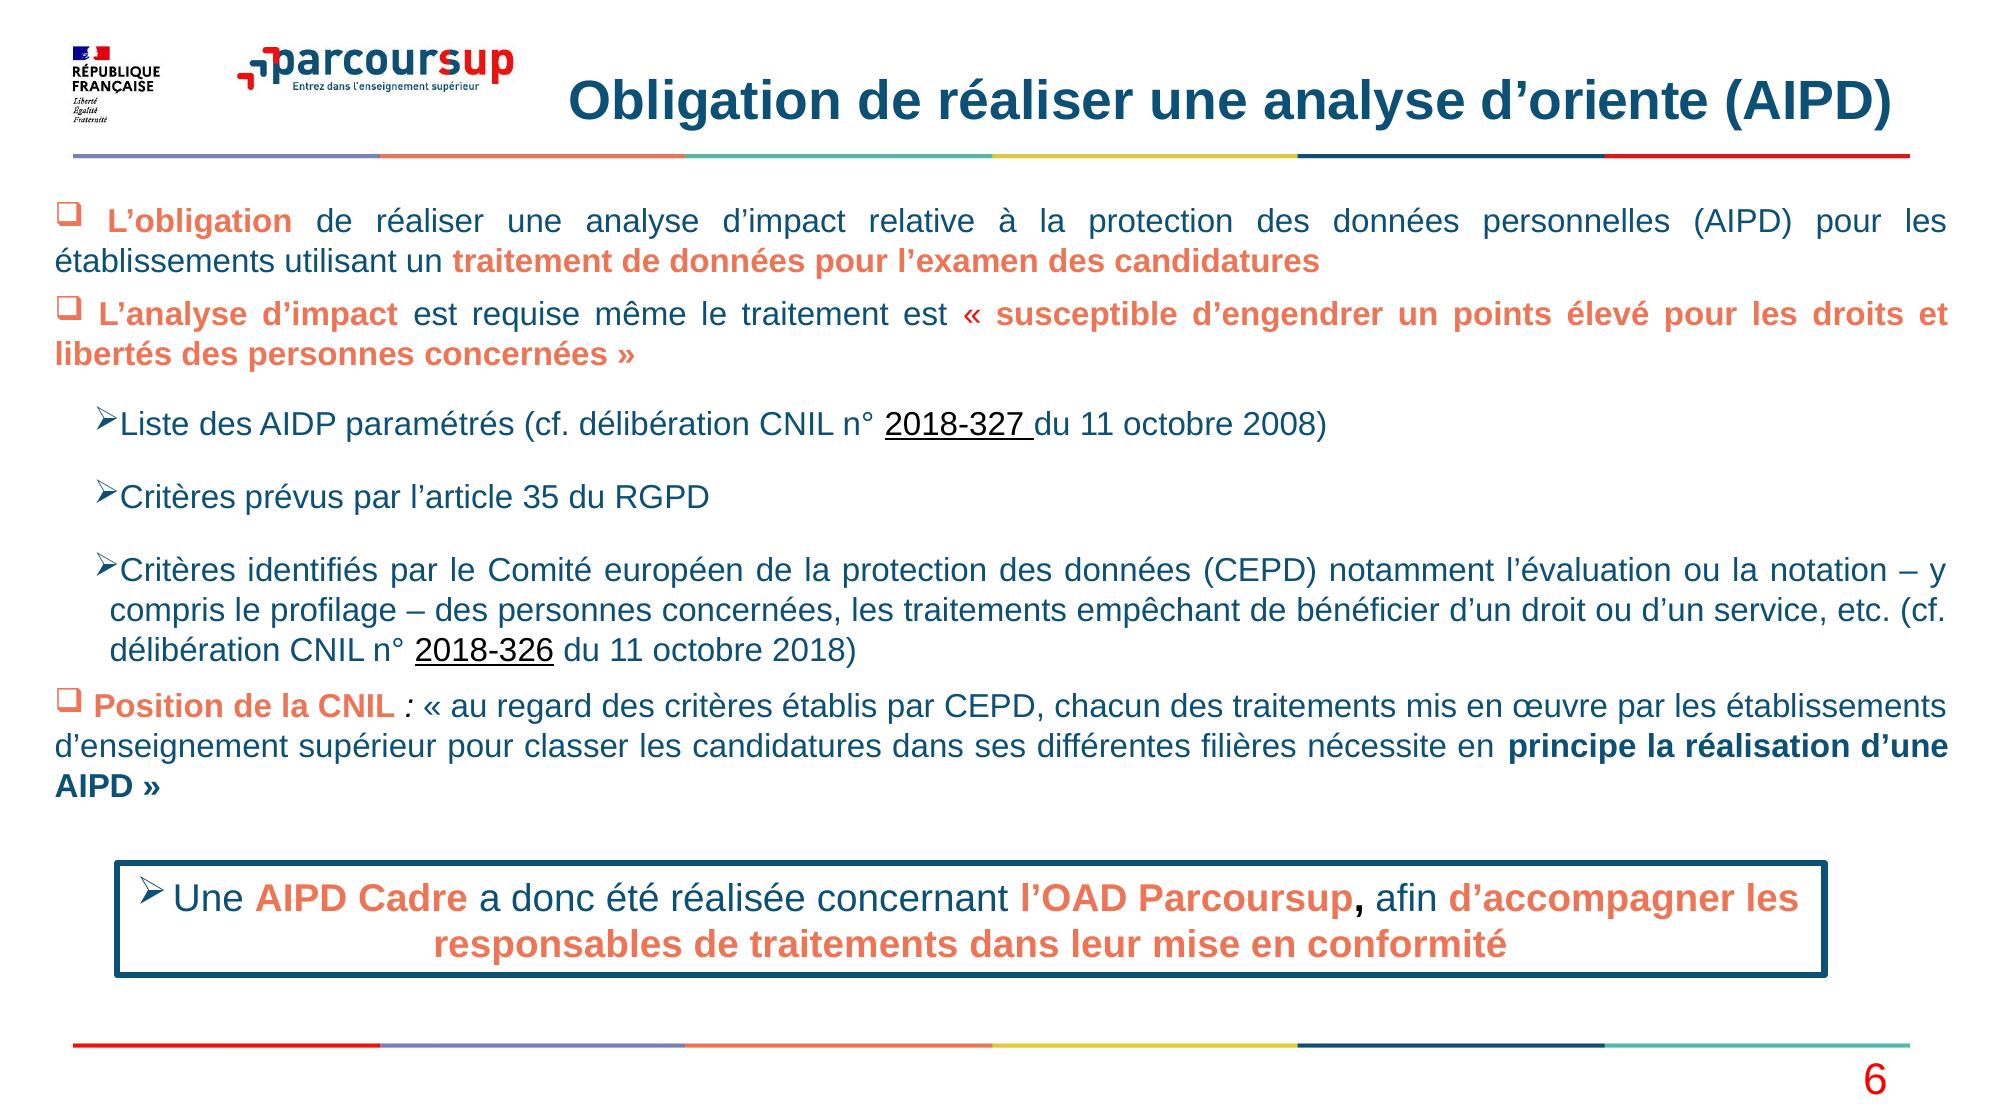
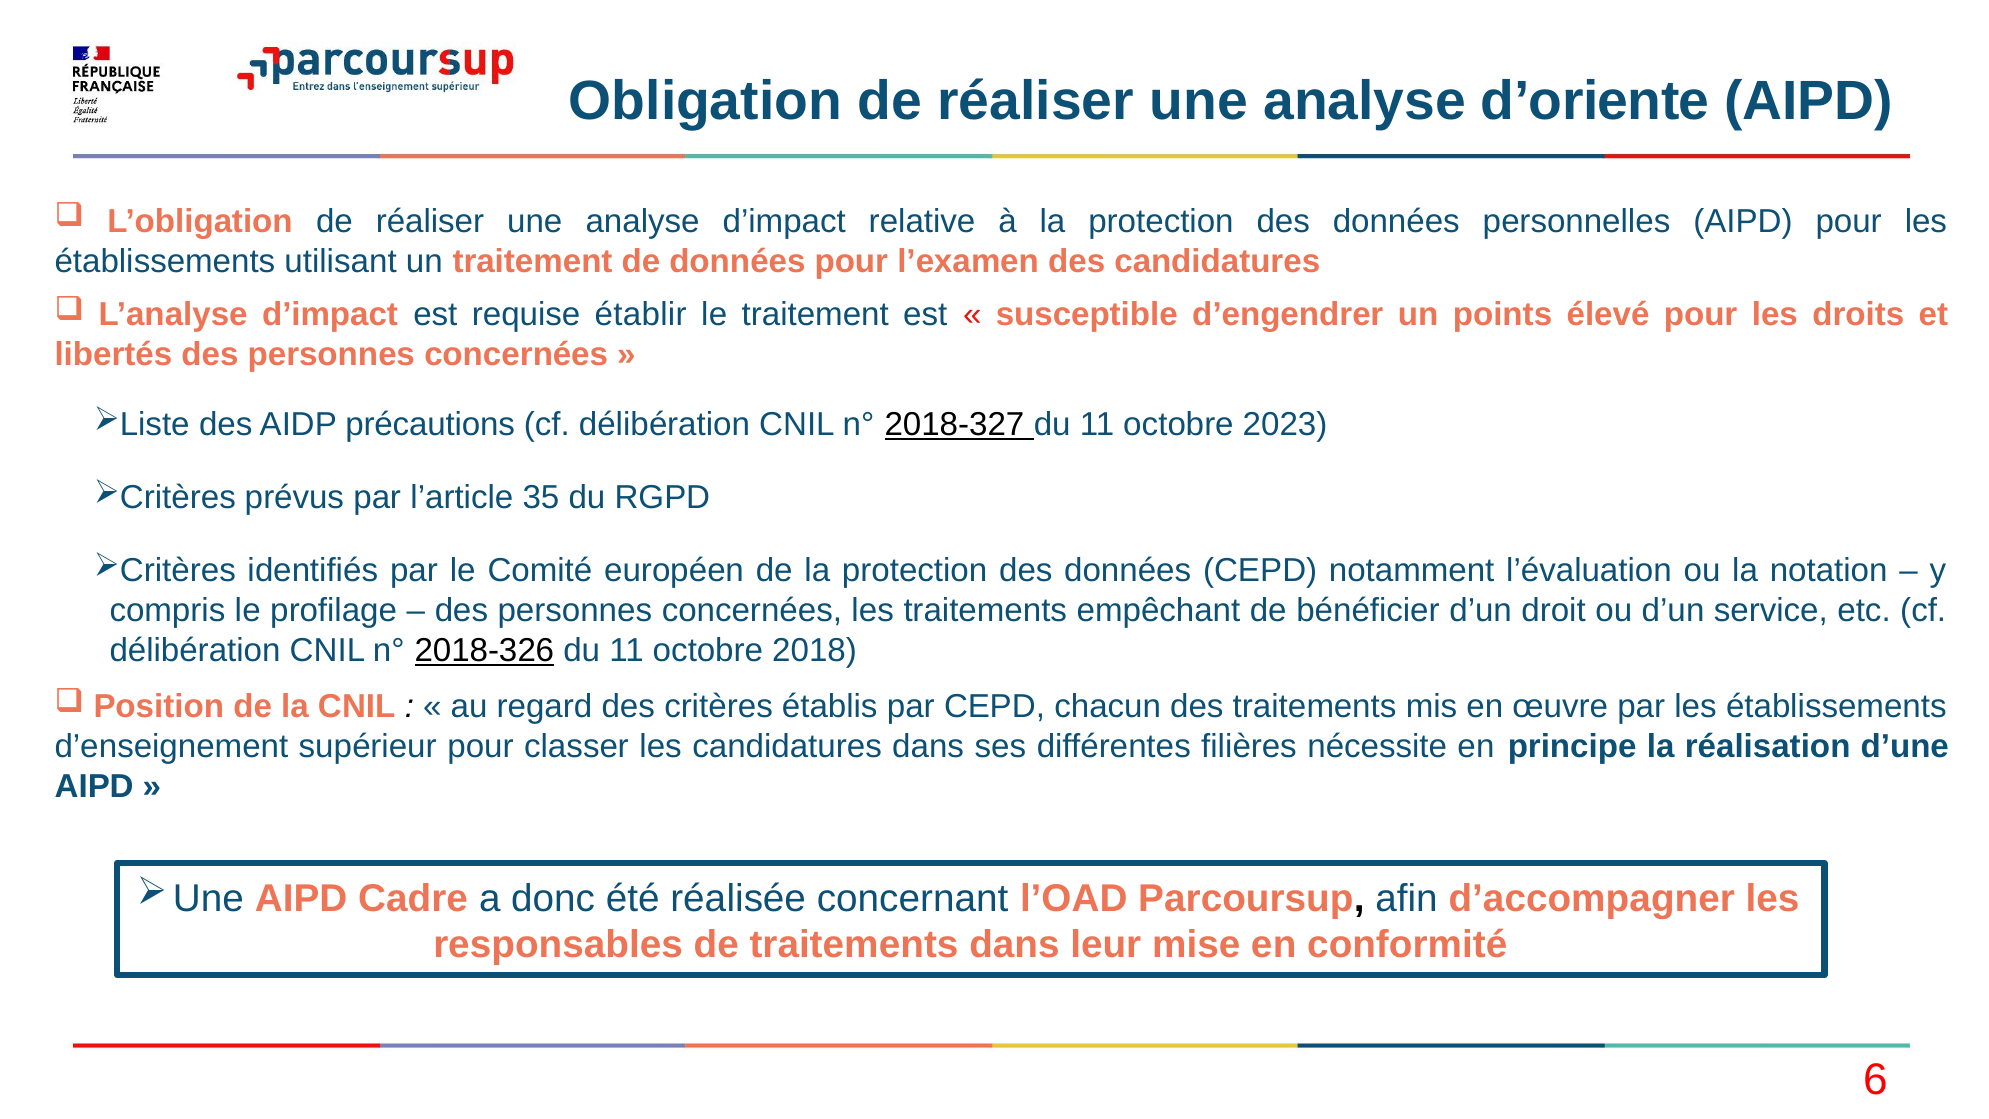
même: même -> établir
paramétrés: paramétrés -> précautions
2008: 2008 -> 2023
